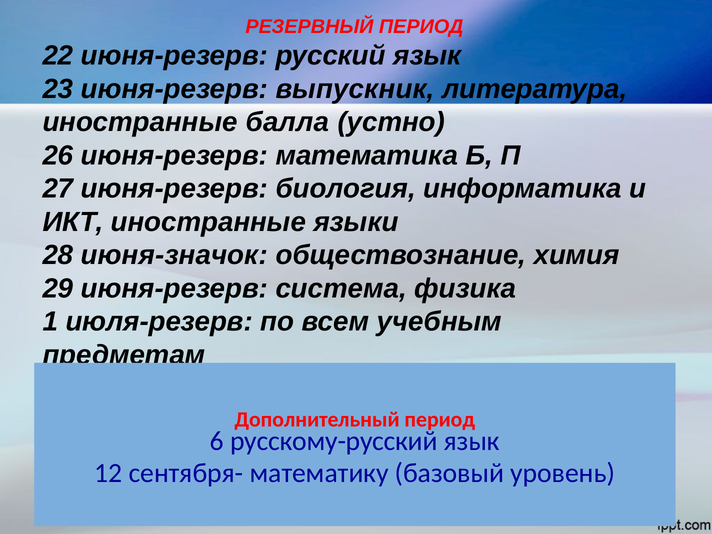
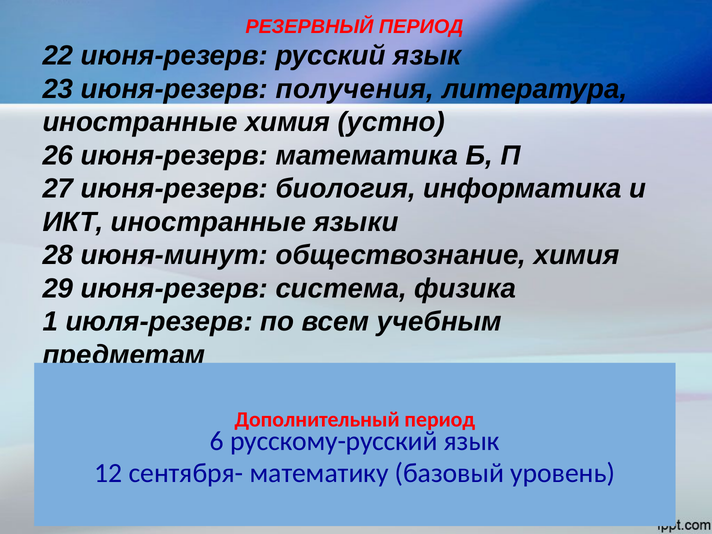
выпускник: выпускник -> получения
иностранные балла: балла -> химия
июня-значок: июня-значок -> июня-минут
